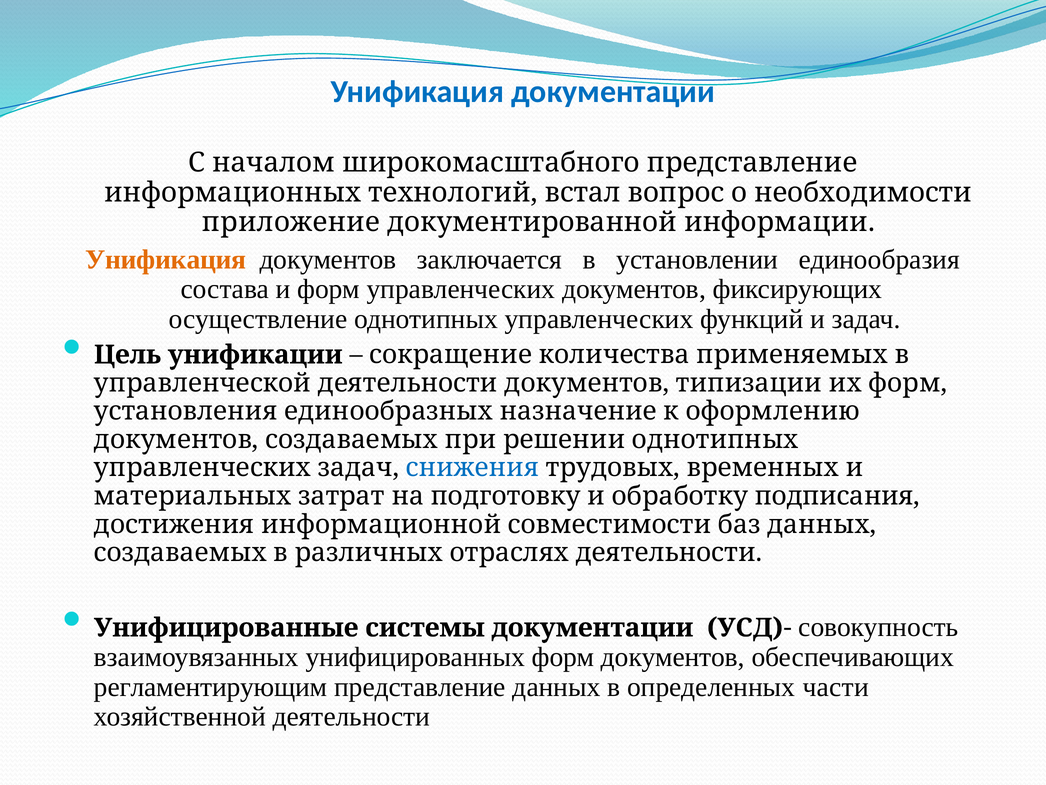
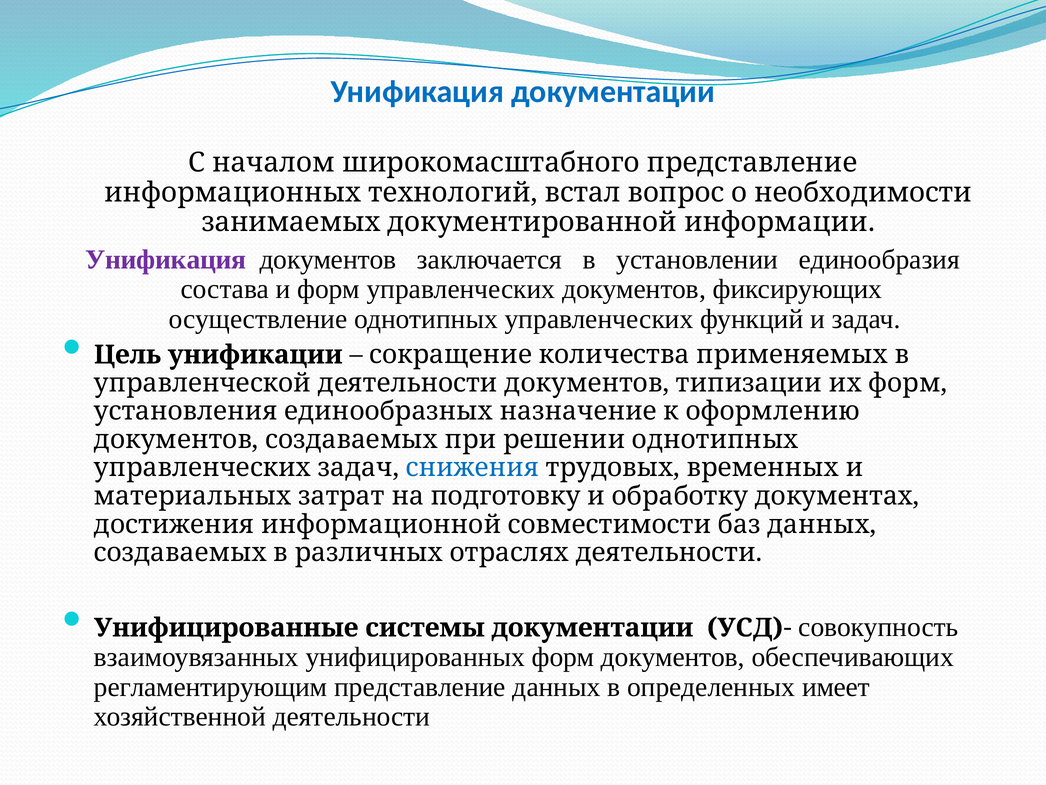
приложение: приложение -> занимаемых
Унификация at (166, 259) colour: orange -> purple
подписания: подписания -> документах
части: части -> имеет
